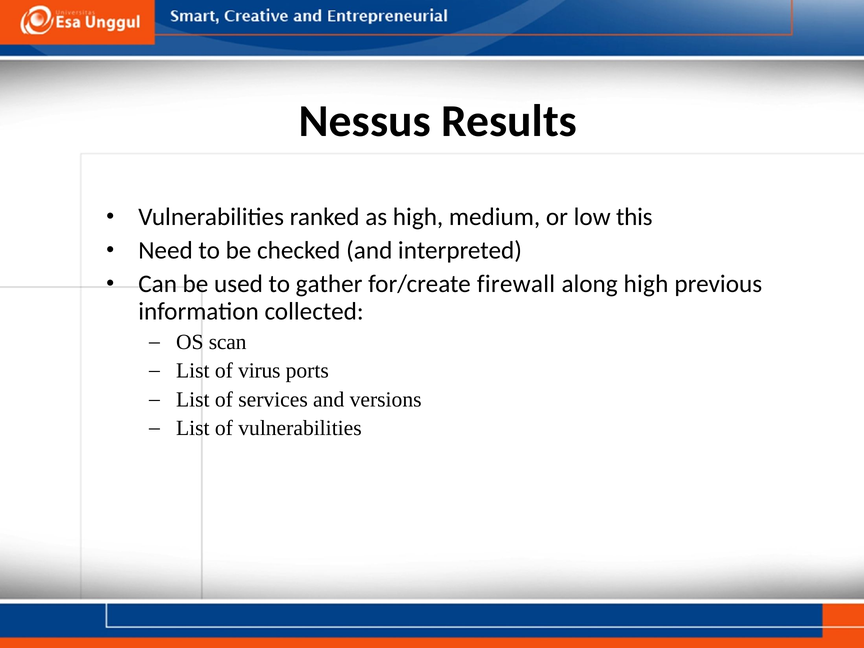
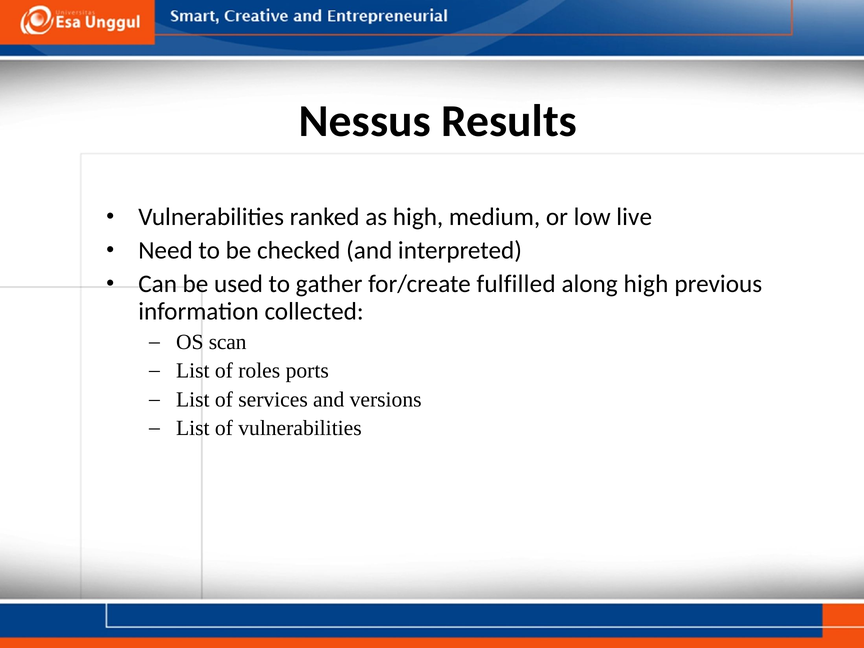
this: this -> live
firewall: firewall -> fulfilled
virus: virus -> roles
